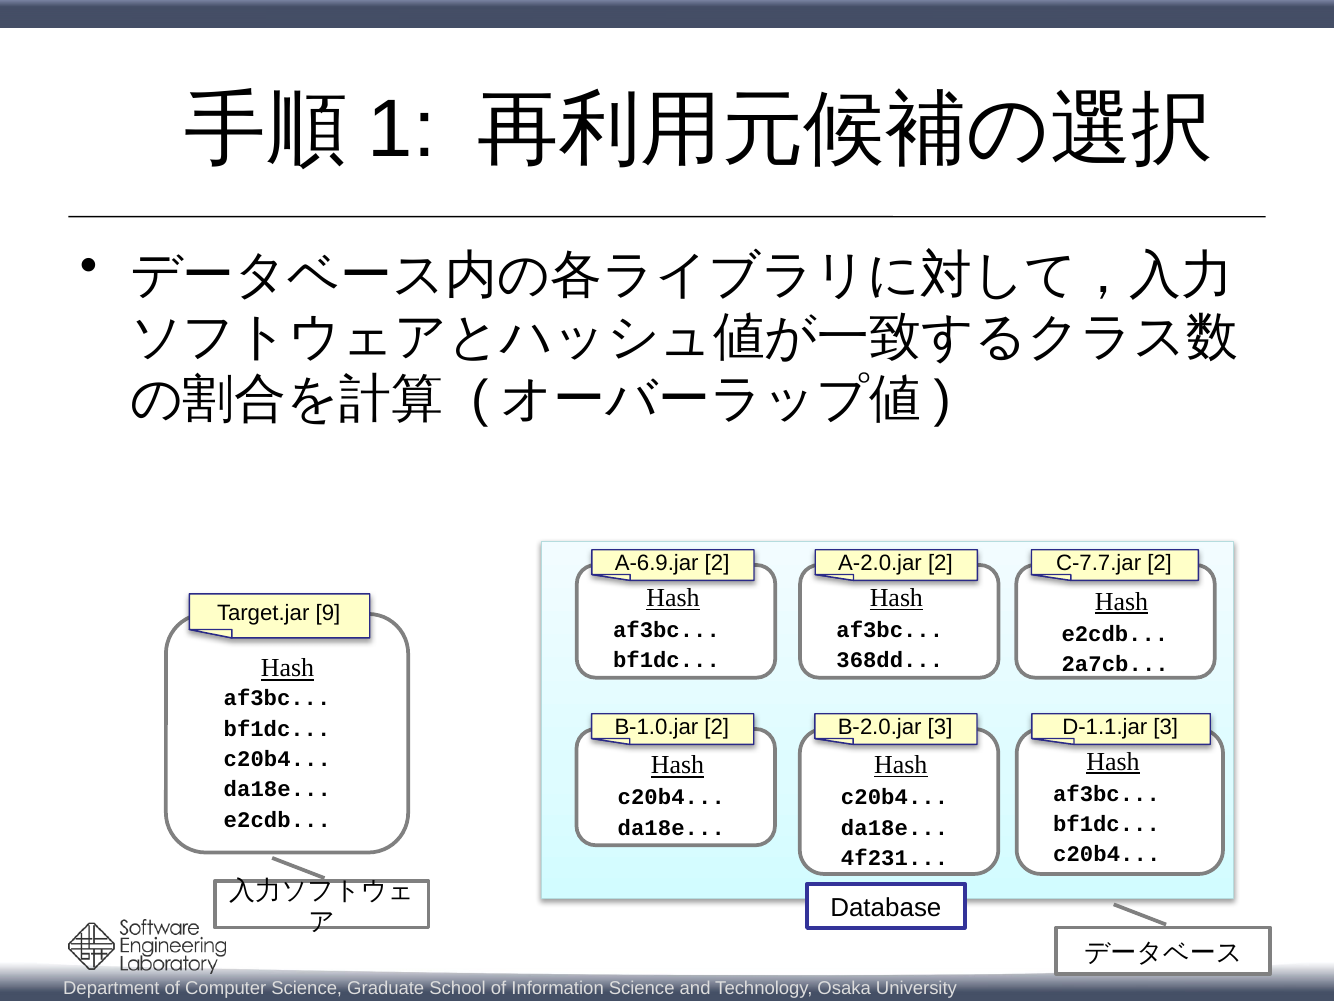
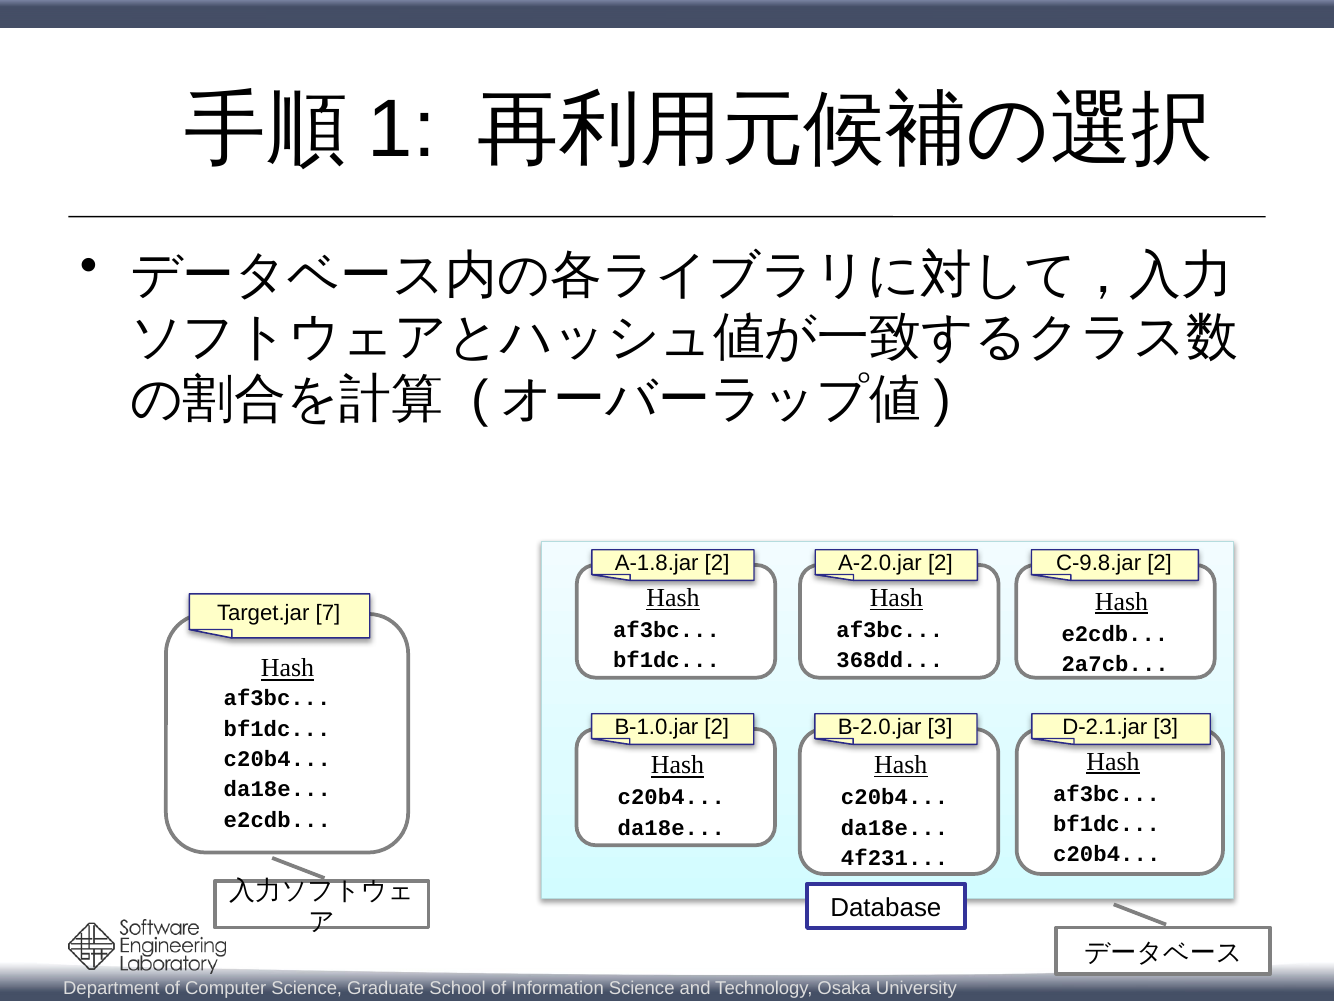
A-6.9.jar: A-6.9.jar -> A-1.8.jar
C-7.7.jar: C-7.7.jar -> C-9.8.jar
9: 9 -> 7
D-1.1.jar: D-1.1.jar -> D-2.1.jar
